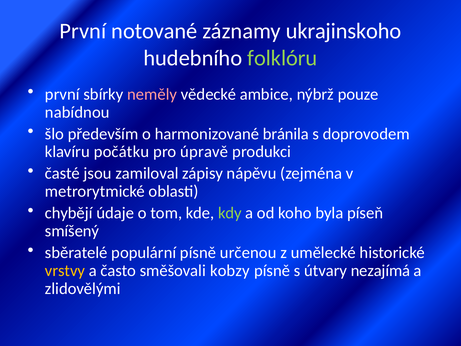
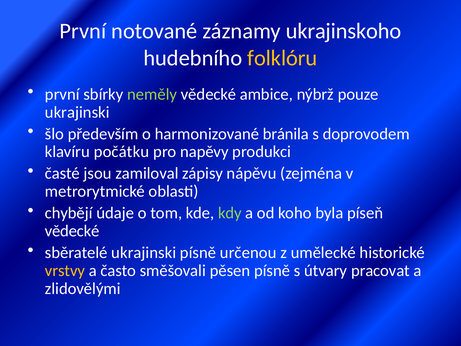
folklóru colour: light green -> yellow
neměly colour: pink -> light green
nabídnou at (77, 112): nabídnou -> ukrajinski
úpravě: úpravě -> napěvy
smíšený at (72, 231): smíšený -> vědecké
sběratelé populární: populární -> ukrajinski
kobzy: kobzy -> pěsen
nezajímá: nezajímá -> pracovat
